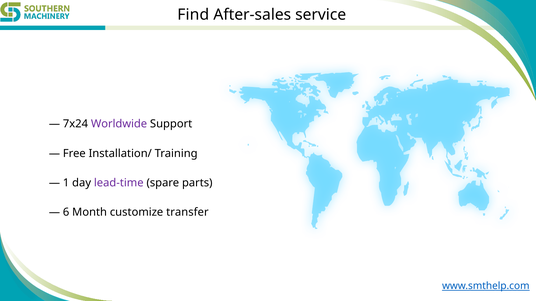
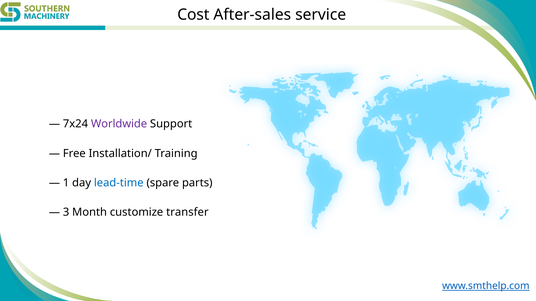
Find: Find -> Cost
lead-time colour: purple -> blue
6: 6 -> 3
